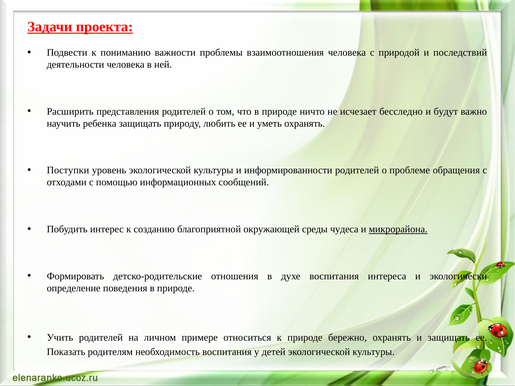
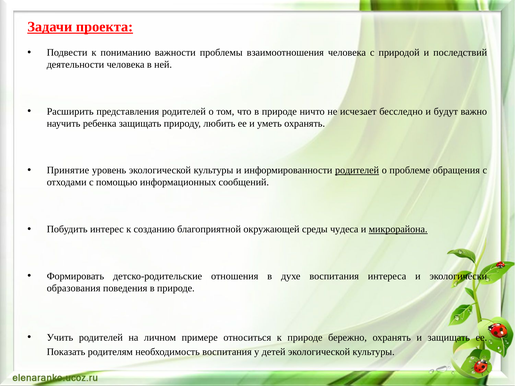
Поступки: Поступки -> Принятие
родителей at (357, 170) underline: none -> present
определение: определение -> образования
